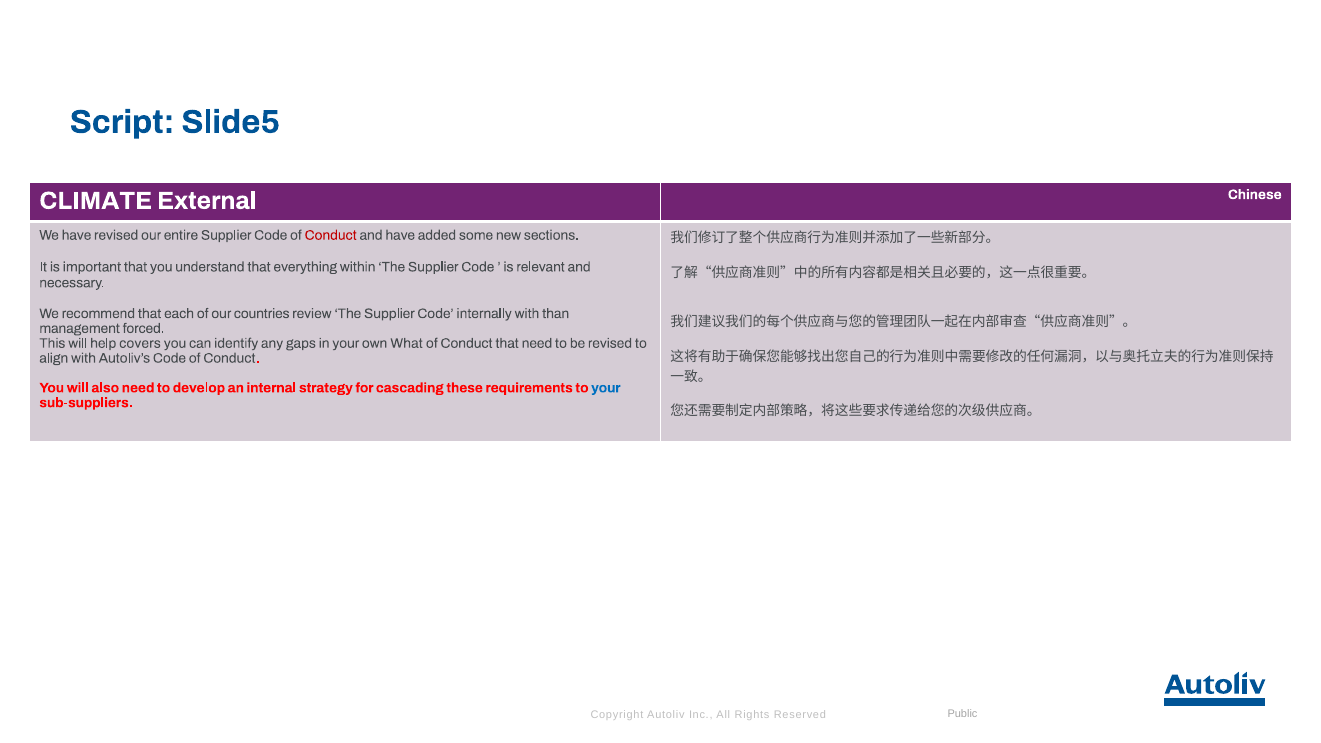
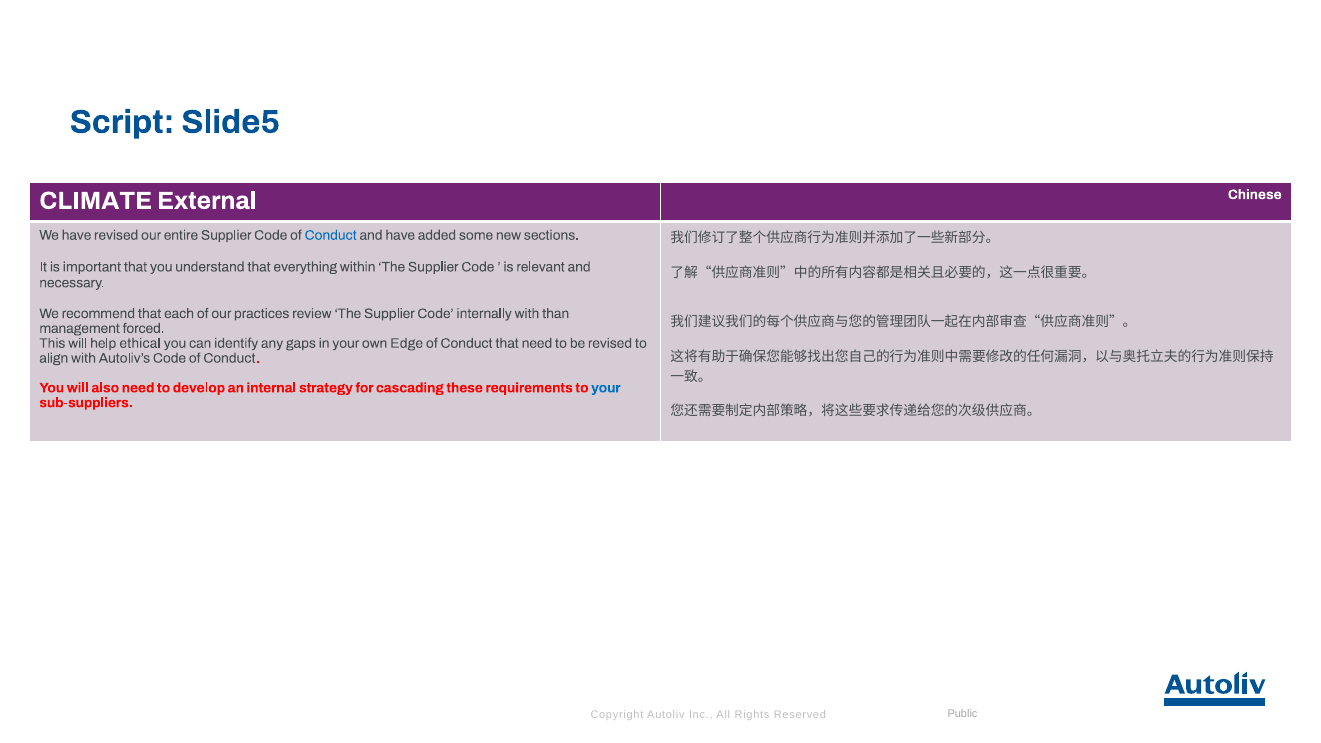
Conduct at (331, 235) colour: red -> blue
countries: countries -> practices
covers: covers -> ethical
What: What -> Edge
